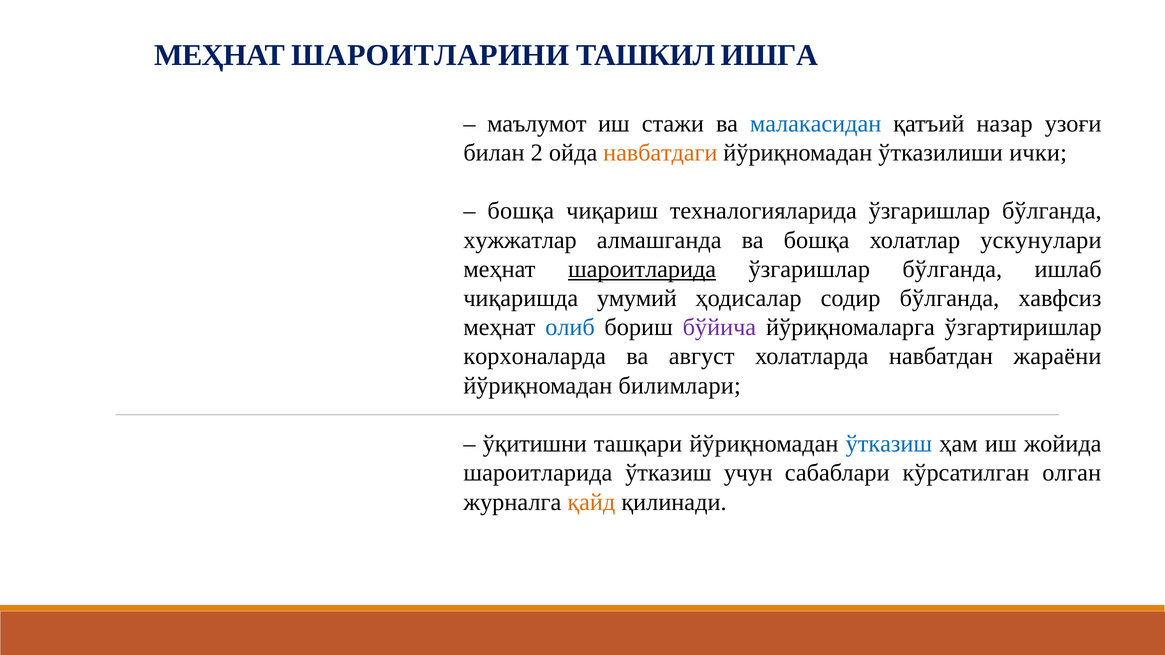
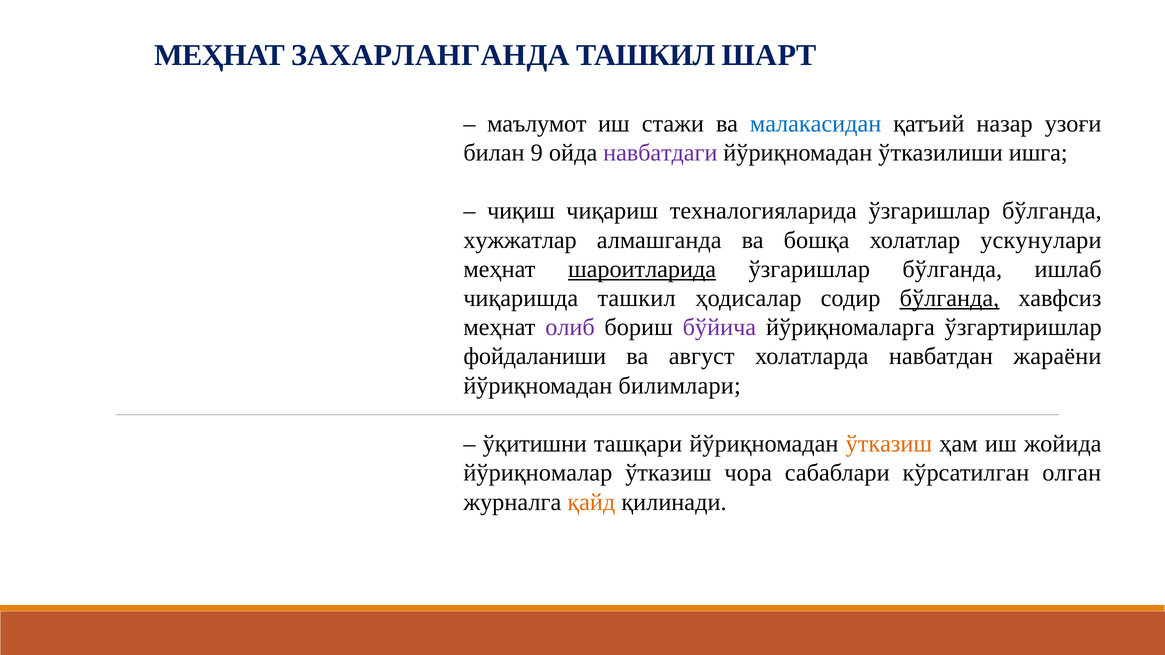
ШАРОИТЛАРИНИ: ШАРОИТЛАРИНИ -> ЗАХАРЛАНГАНДА
ИШГА: ИШГА -> ШАРТ
2: 2 -> 9
навбатдаги colour: orange -> purple
ички: ички -> ишга
бошқа at (521, 211): бошқа -> чиқиш
чиқаришда умумий: умумий -> ташкил
бўлганда at (949, 298) underline: none -> present
олиб colour: blue -> purple
корхоналарда: корхоналарда -> фойдаланиши
ўтказиш at (889, 444) colour: blue -> orange
шароитларида at (538, 473): шароитларида -> йўриқномалар
учун: учун -> чора
